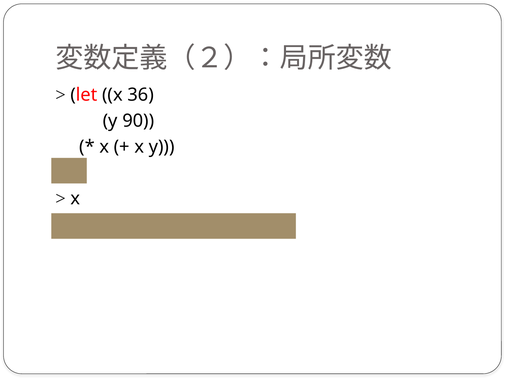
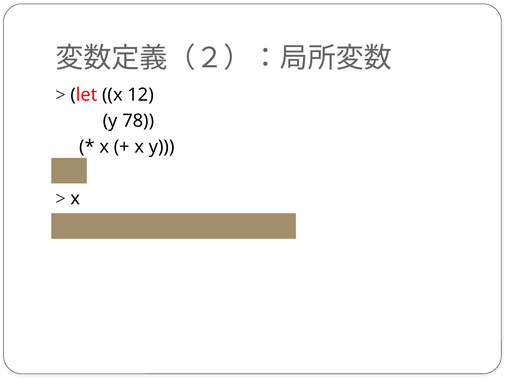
36: 36 -> 12
90: 90 -> 78
